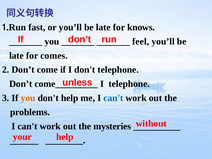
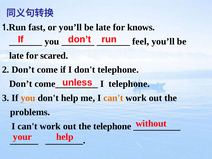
comes: comes -> scared
can't at (113, 98) colour: blue -> orange
the mysteries: mysteries -> telephone
